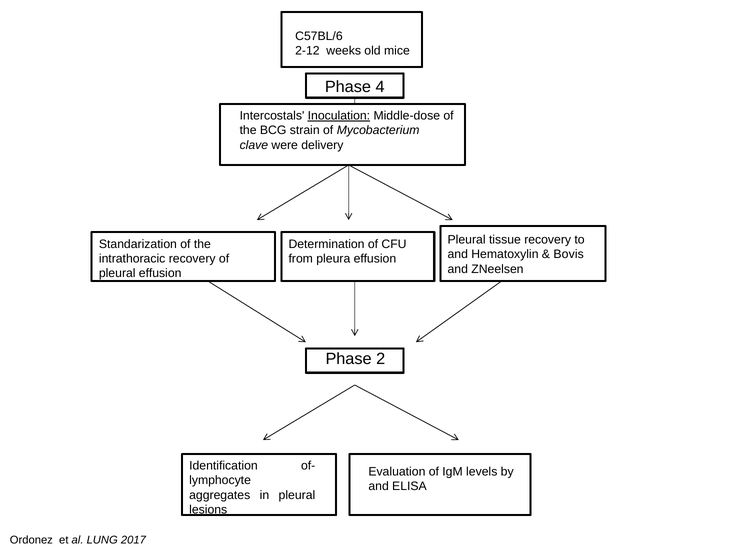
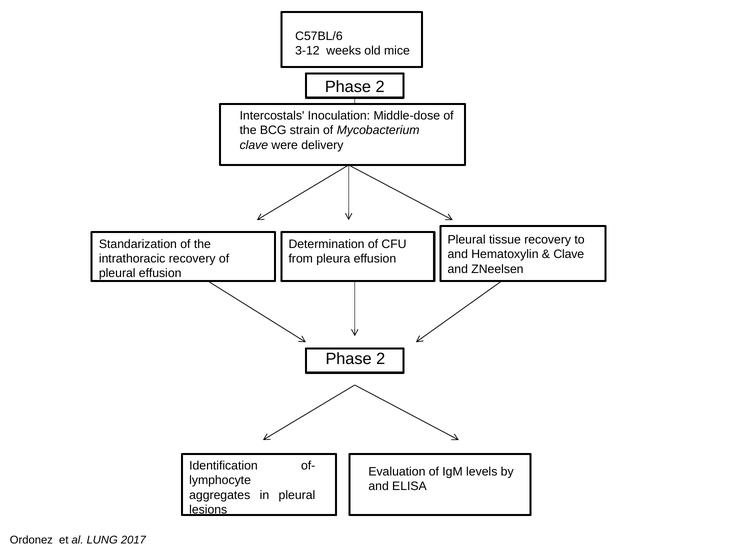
2-12: 2-12 -> 3-12
4 at (380, 87): 4 -> 2
Inoculation underline: present -> none
Bovis at (569, 255): Bovis -> Clave
